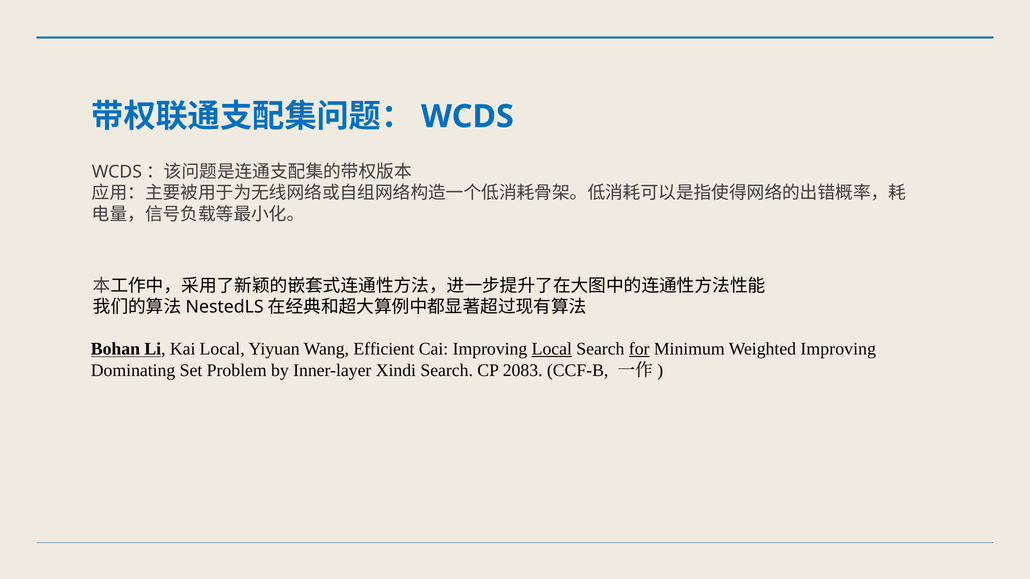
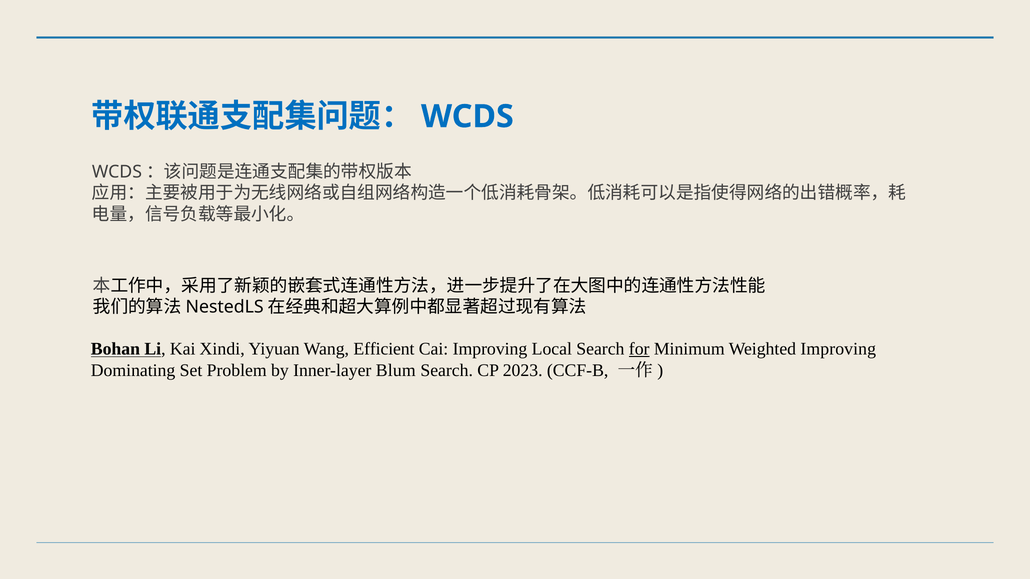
Kai Local: Local -> Xindi
Local at (552, 349) underline: present -> none
Xindi: Xindi -> Blum
2083: 2083 -> 2023
